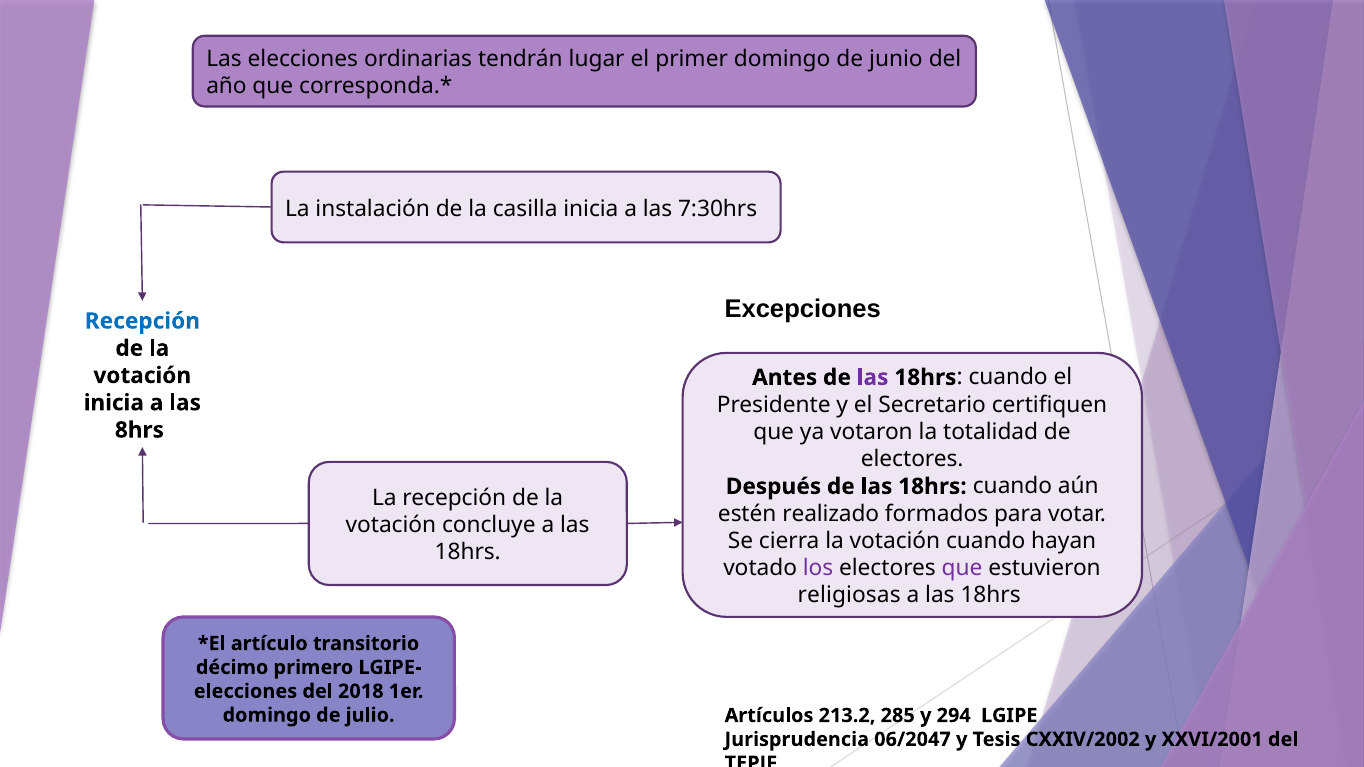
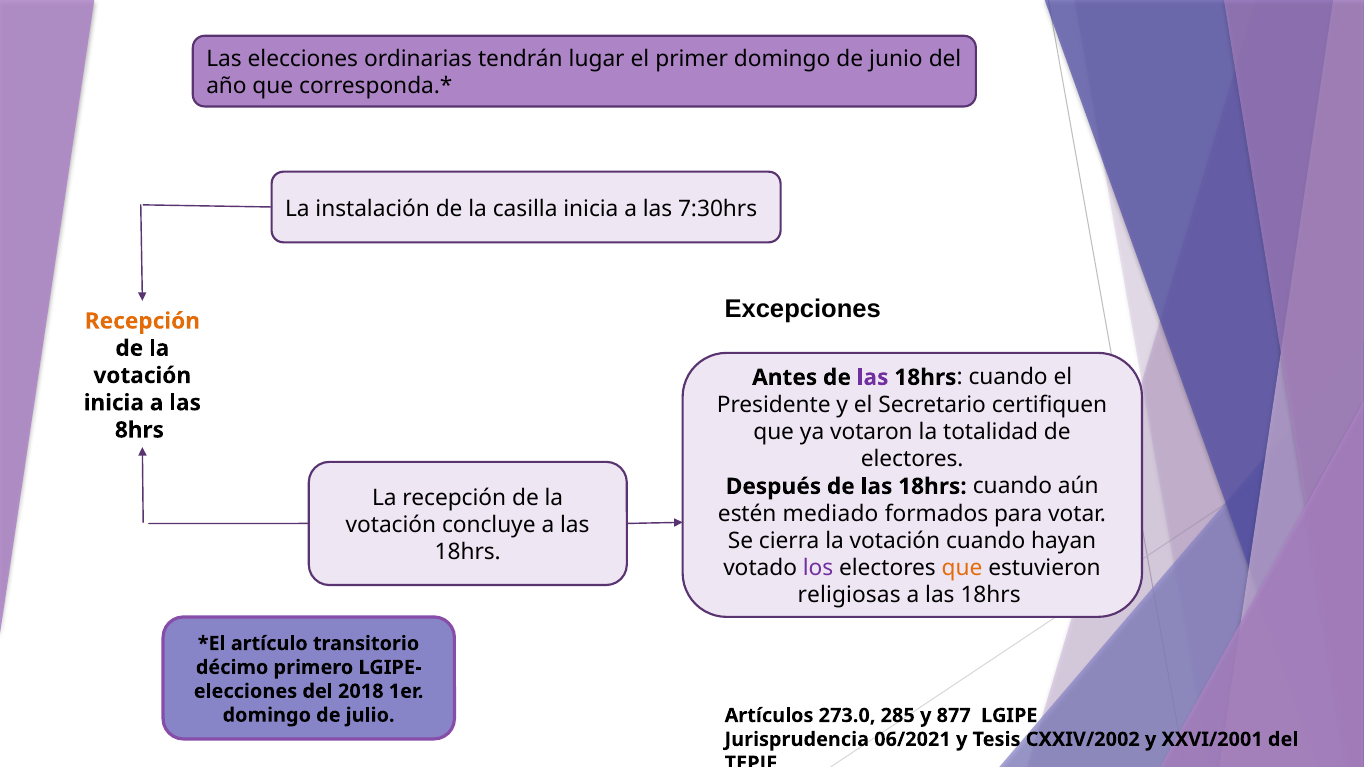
Recepción at (142, 321) colour: blue -> orange
realizado: realizado -> mediado
que at (962, 568) colour: purple -> orange
213.2: 213.2 -> 273.0
294: 294 -> 877
06/2047: 06/2047 -> 06/2021
